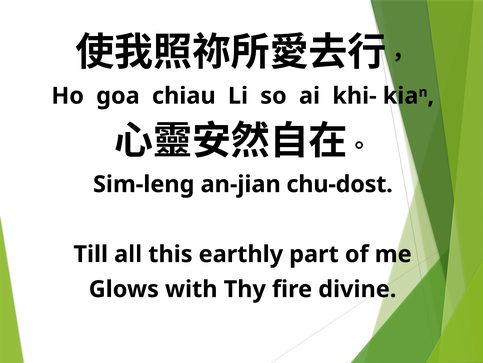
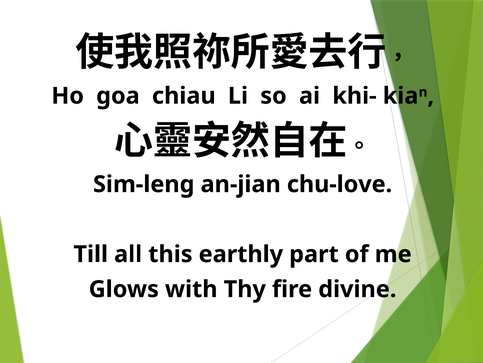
chu-dost: chu-dost -> chu-love
